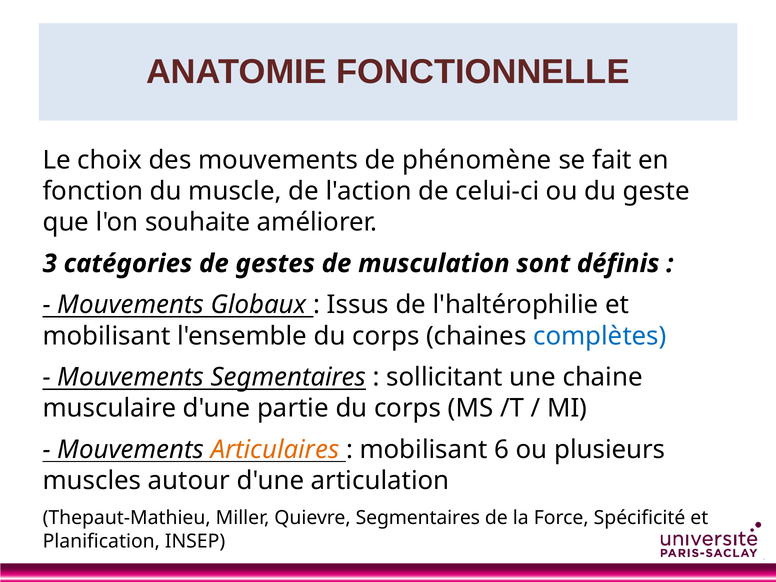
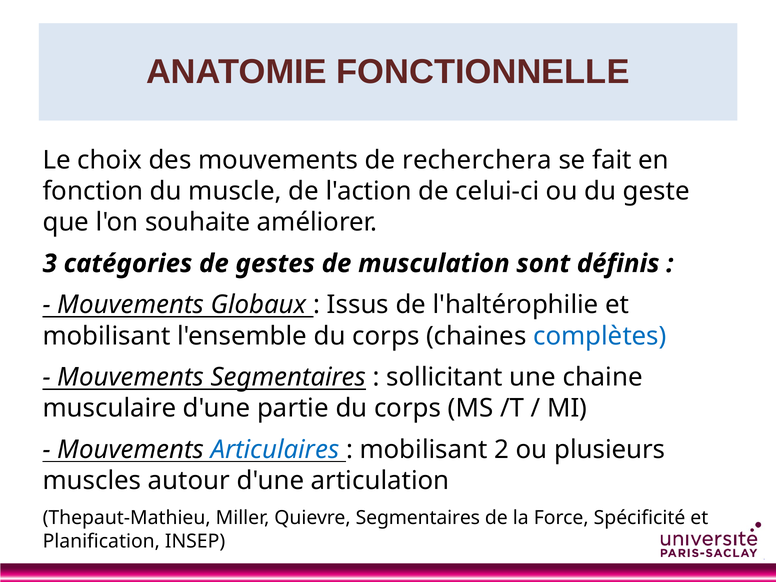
phénomène: phénomène -> recherchera
Articulaires colour: orange -> blue
6: 6 -> 2
